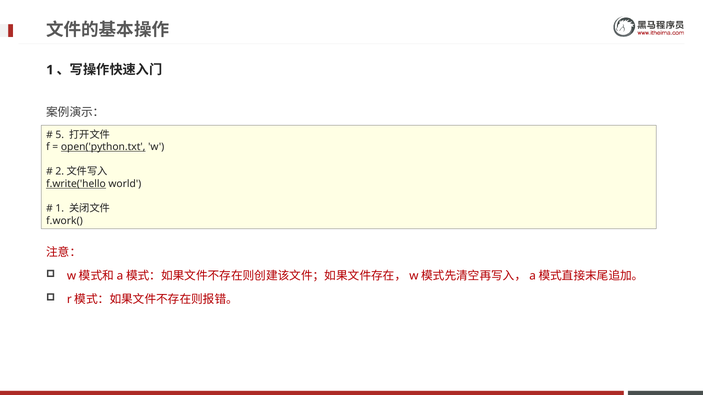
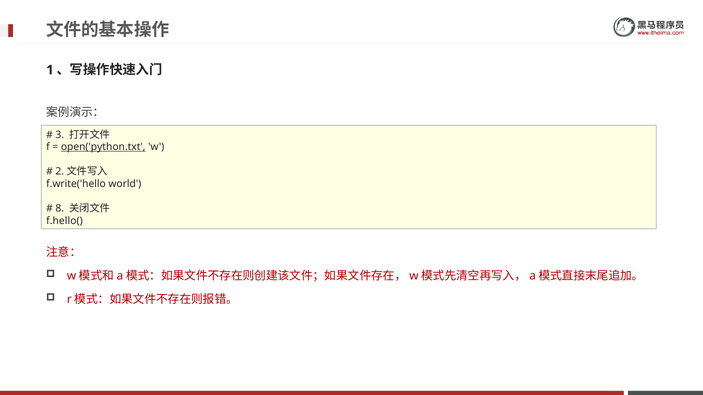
5: 5 -> 3
f.write('hello underline: present -> none
1 at (60, 209): 1 -> 8
f.work(: f.work( -> f.hello(
